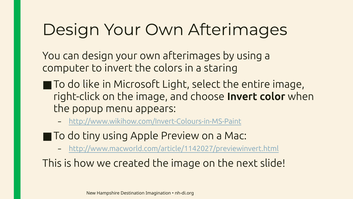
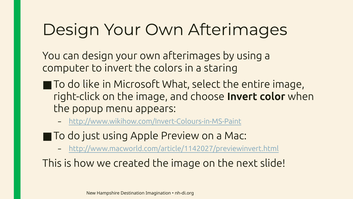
Light: Light -> What
tiny: tiny -> just
